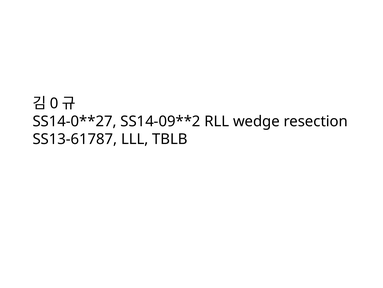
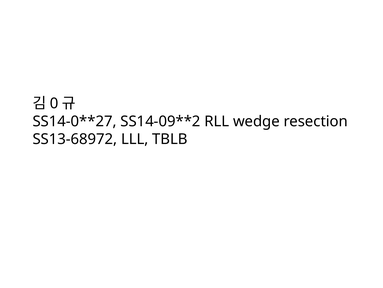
SS13-61787: SS13-61787 -> SS13-68972
